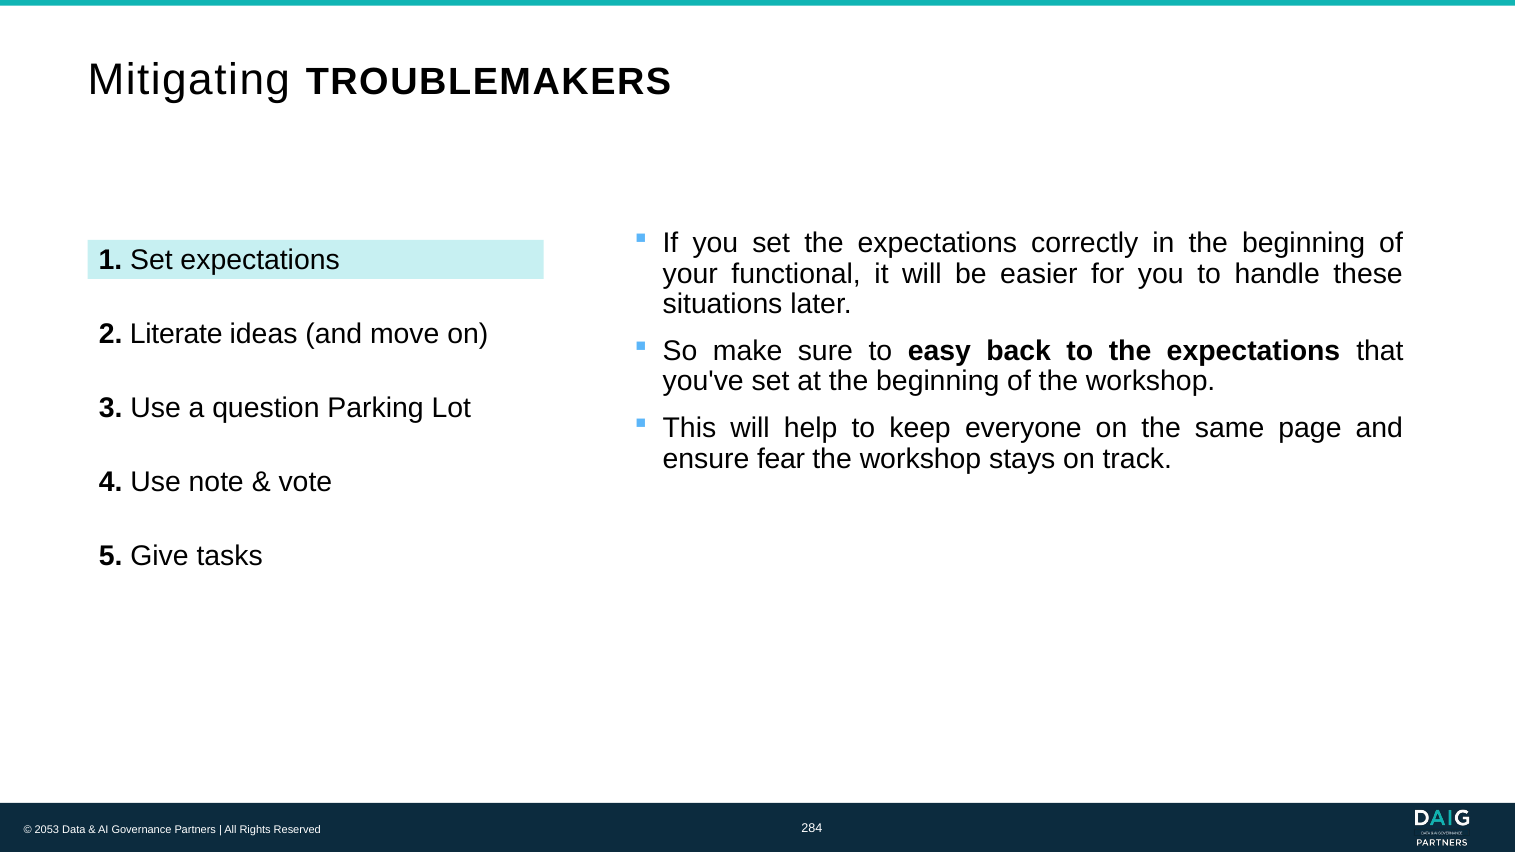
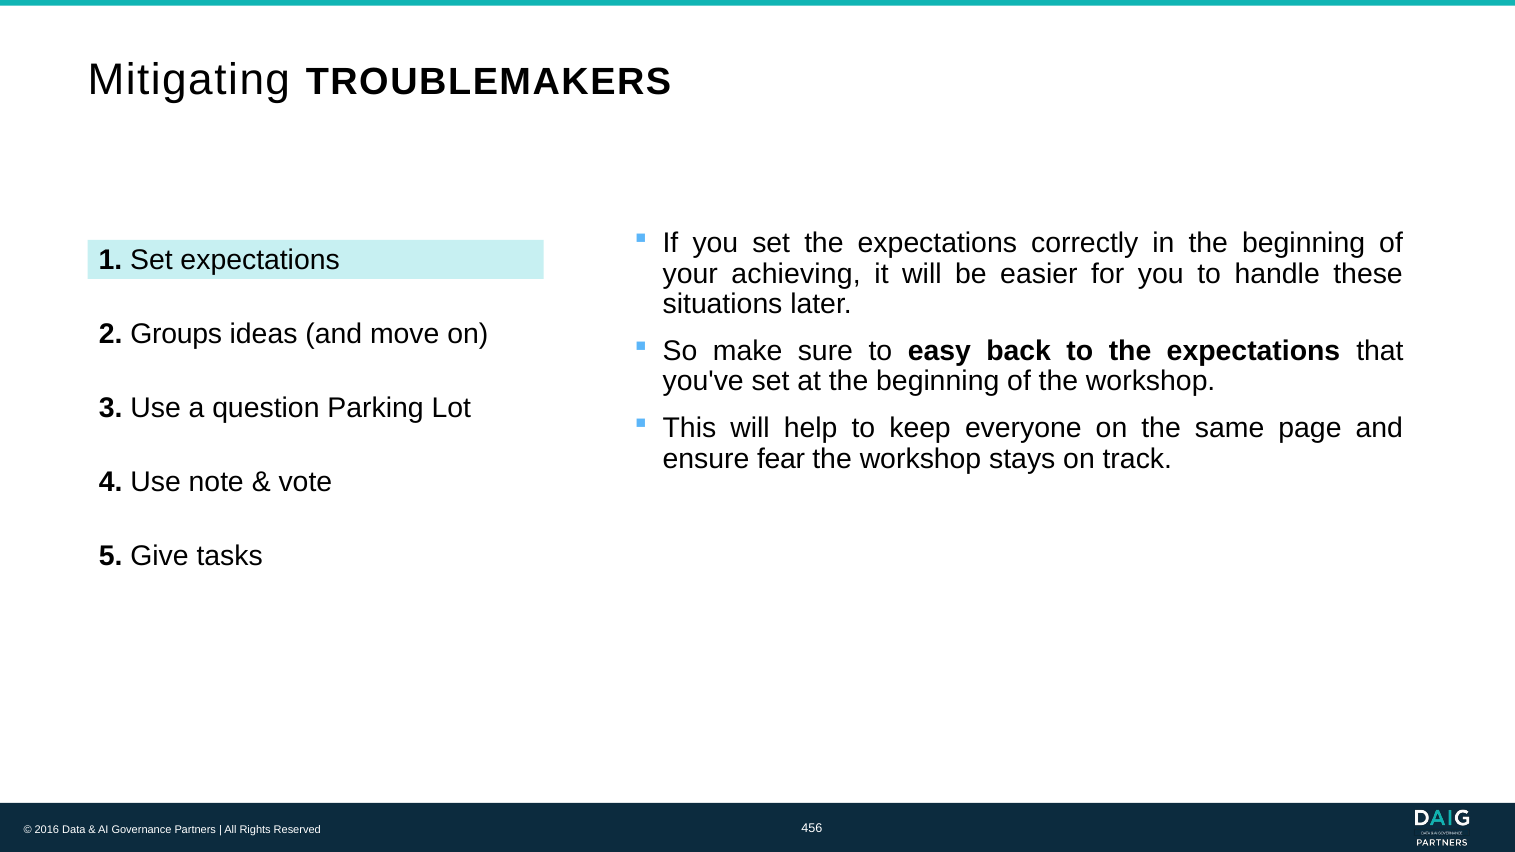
functional: functional -> achieving
Literate: Literate -> Groups
2053: 2053 -> 2016
284: 284 -> 456
